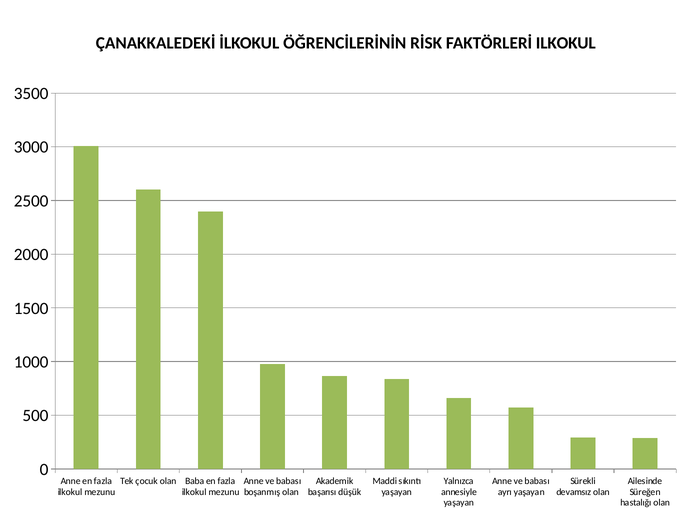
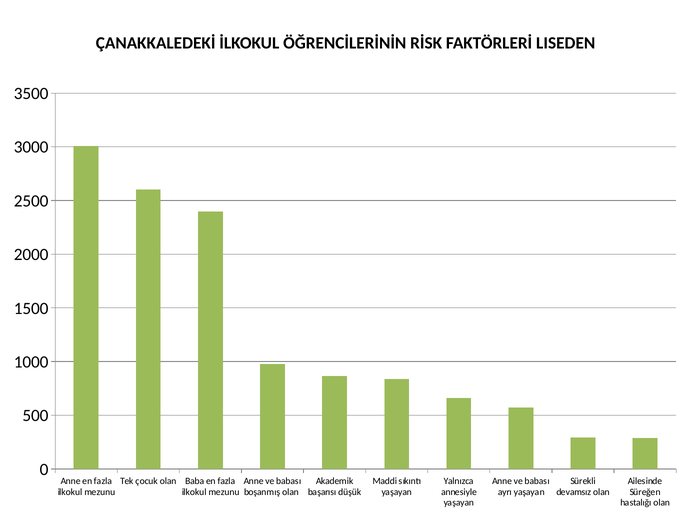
FAKTÖRLERİ ILKOKUL: ILKOKUL -> LISEDEN
